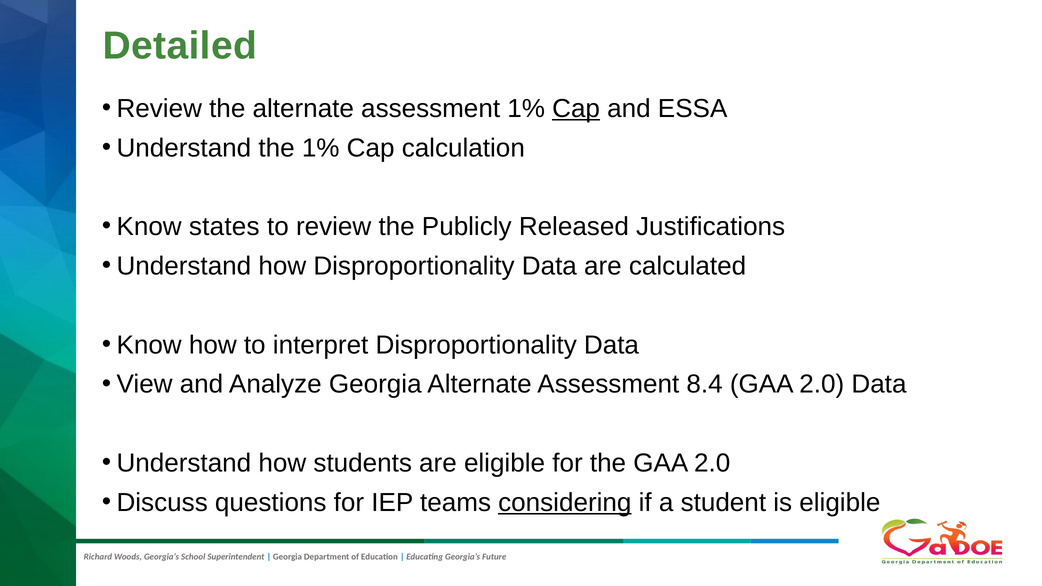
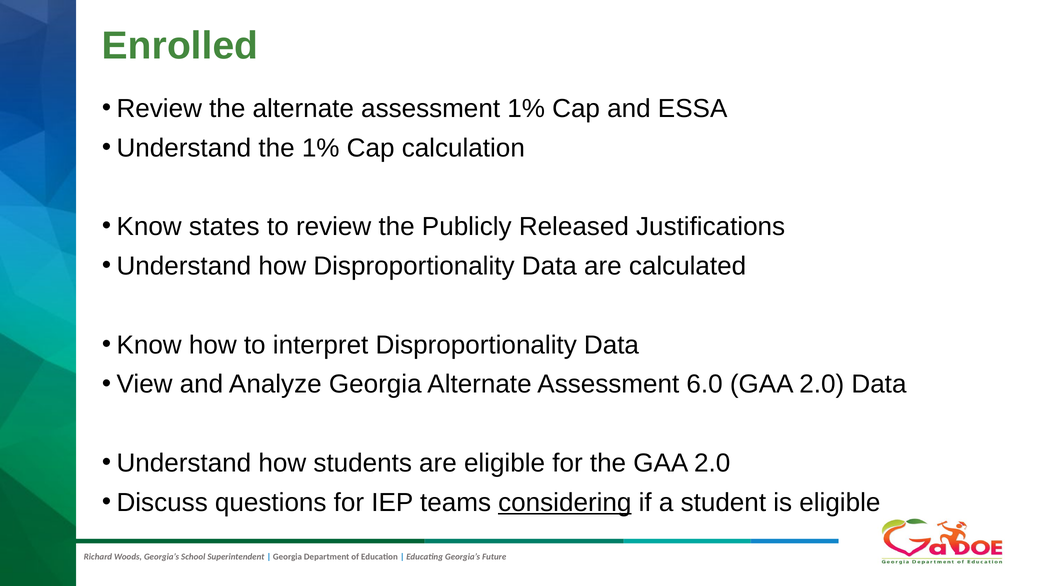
Detailed: Detailed -> Enrolled
Cap at (576, 109) underline: present -> none
8.4: 8.4 -> 6.0
